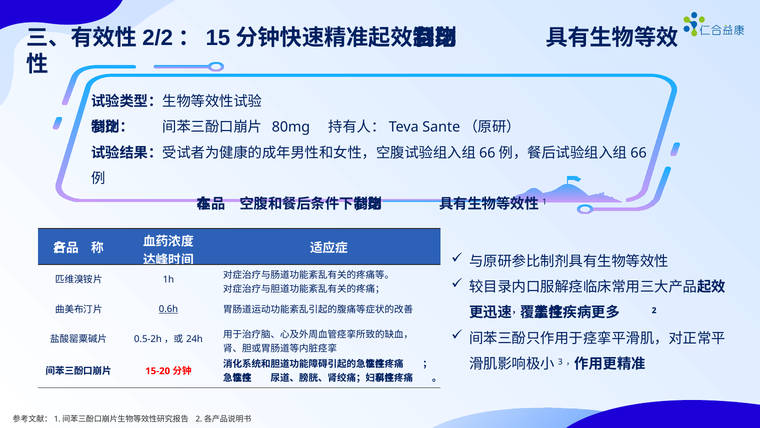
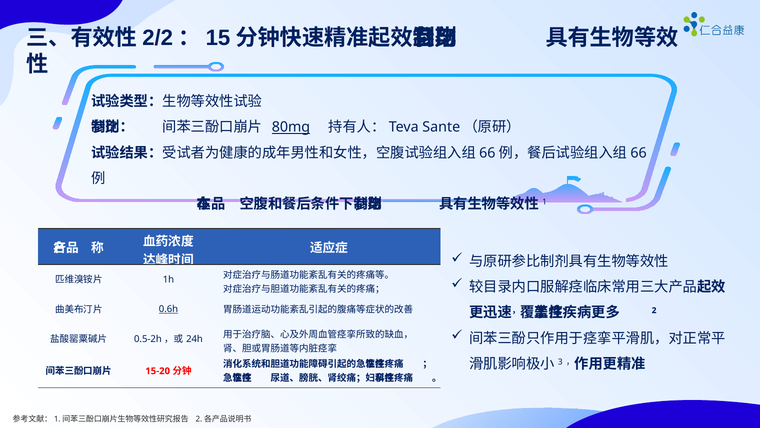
80mg underline: none -> present
